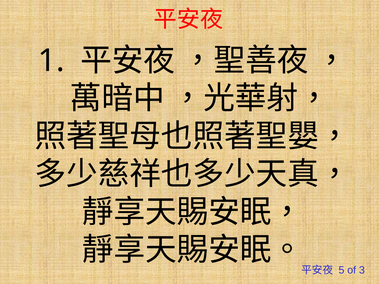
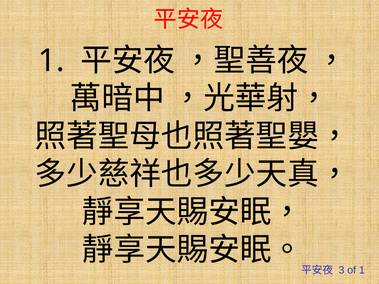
5: 5 -> 3
of 3: 3 -> 1
